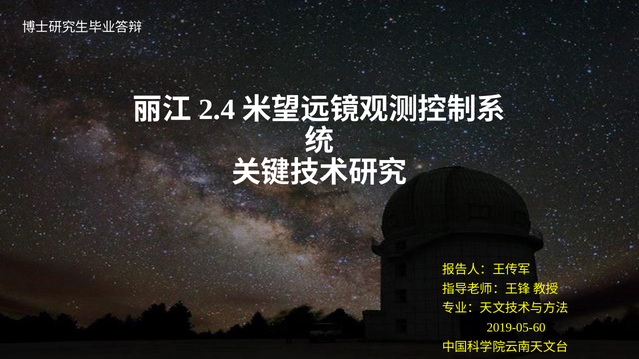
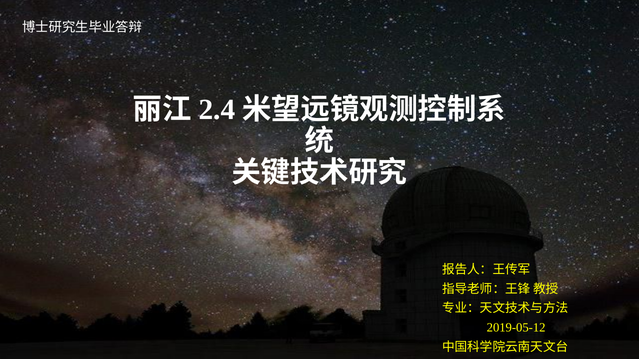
2019-05-60: 2019-05-60 -> 2019-05-12
